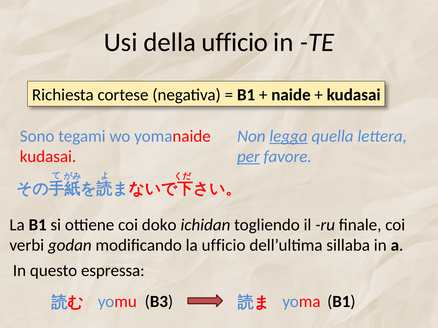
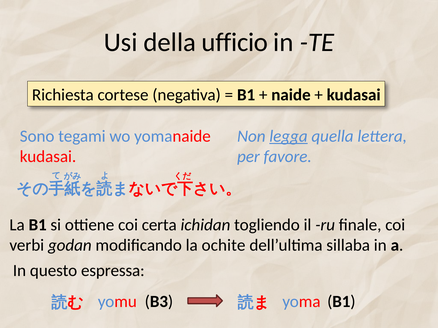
per underline: present -> none
doko: doko -> certa
la ufficio: ufficio -> ochite
